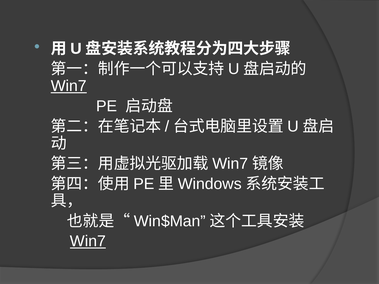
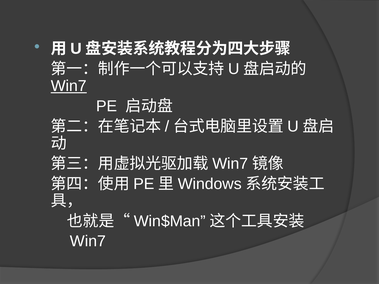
Win7 at (88, 241) underline: present -> none
